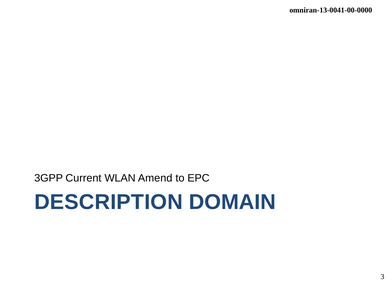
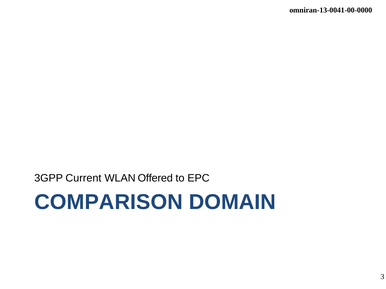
Amend: Amend -> Offered
DESCRIPTION: DESCRIPTION -> COMPARISON
